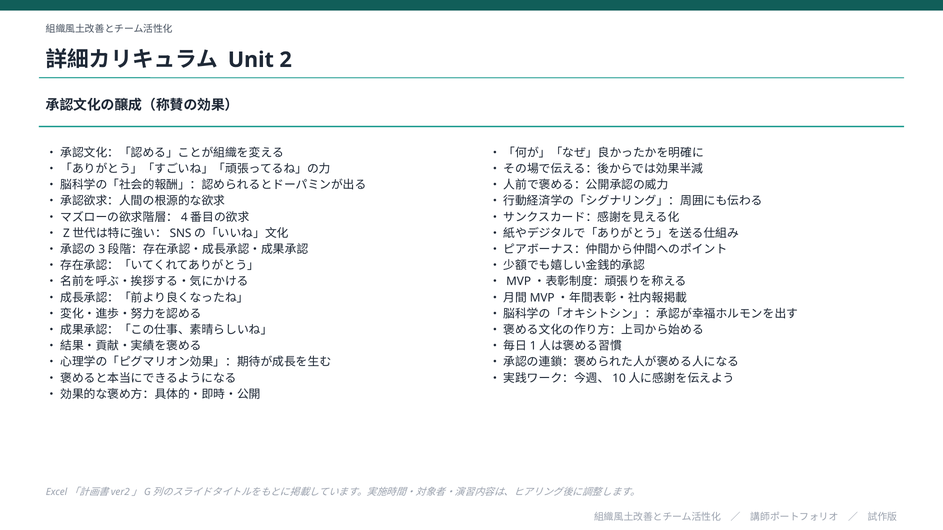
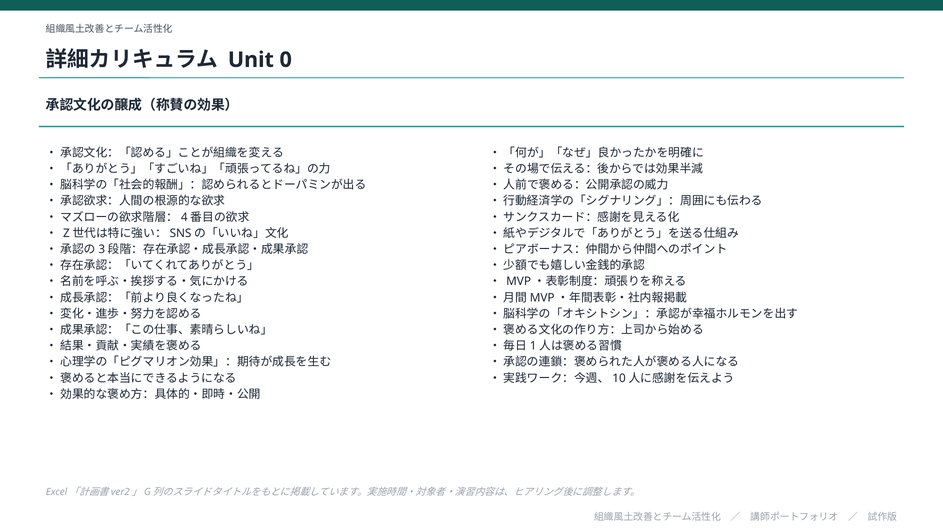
2: 2 -> 0
